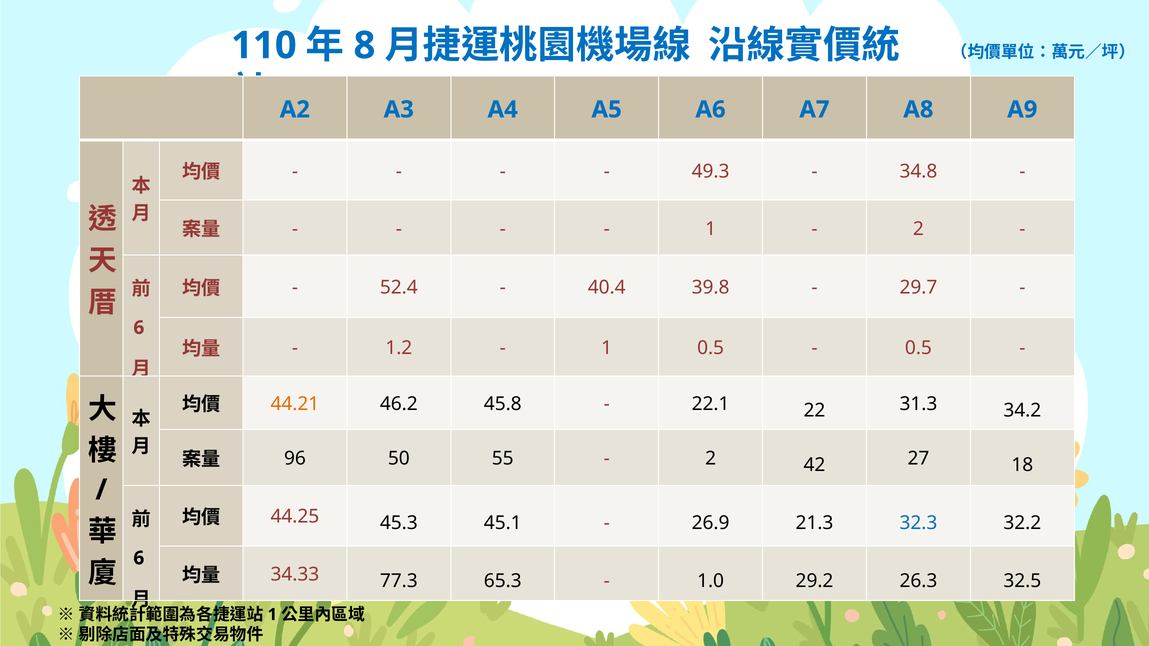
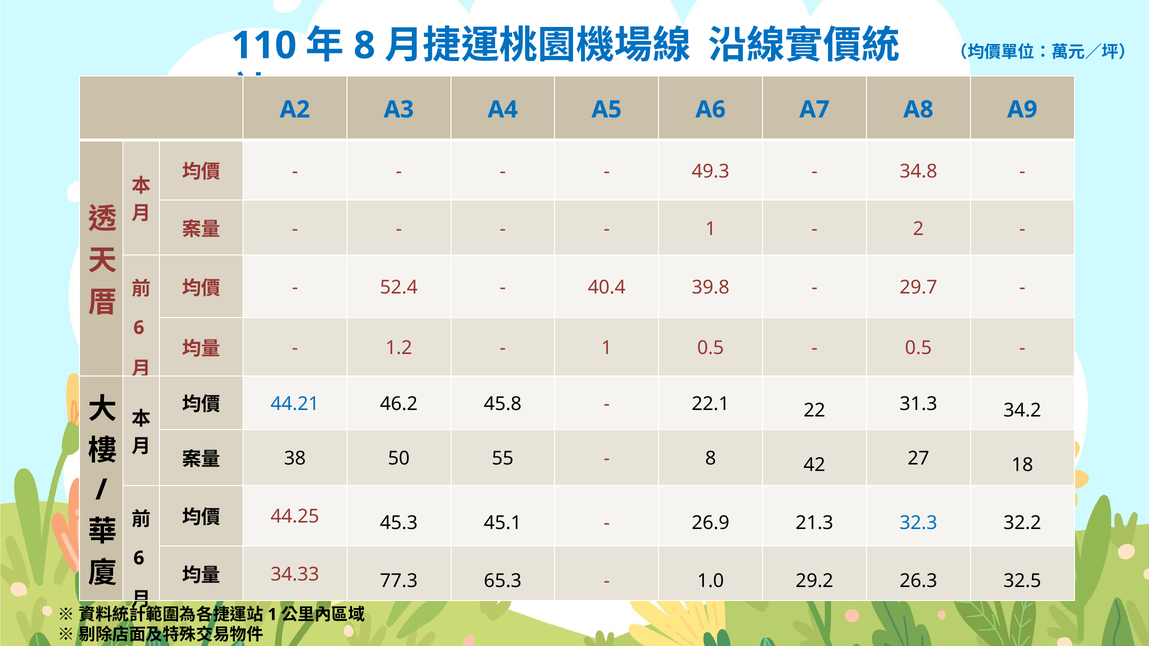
44.21 colour: orange -> blue
96: 96 -> 38
2 at (711, 459): 2 -> 8
